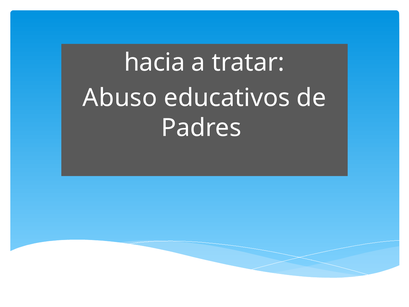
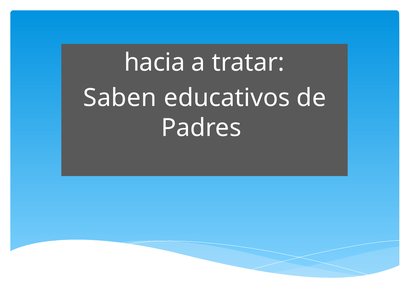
Abuso: Abuso -> Saben
